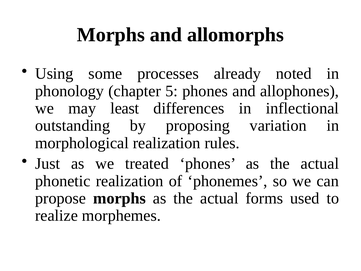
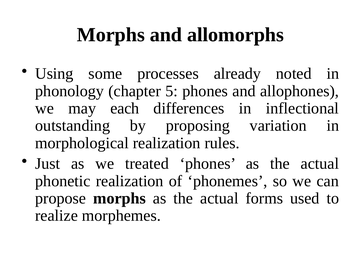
least: least -> each
